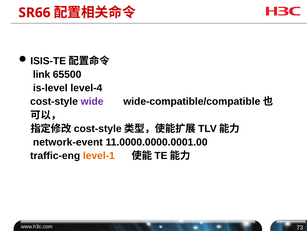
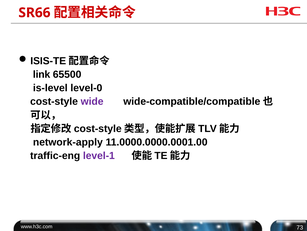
level-4: level-4 -> level-0
network-event: network-event -> network-apply
level-1 colour: orange -> purple
